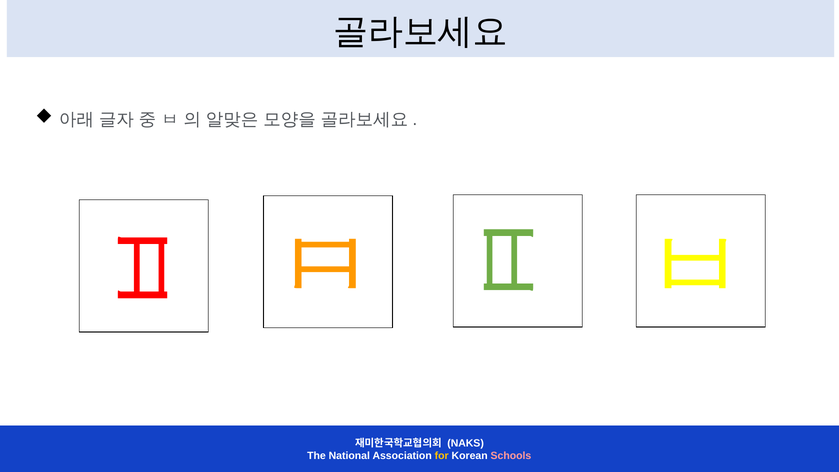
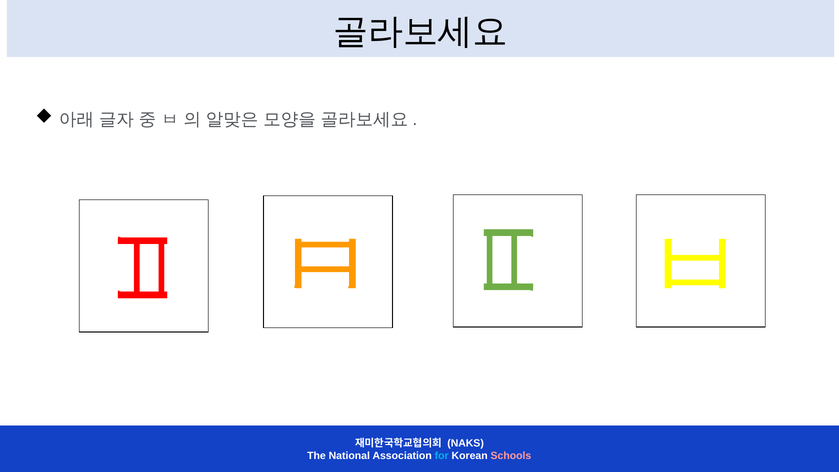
for colour: yellow -> light blue
